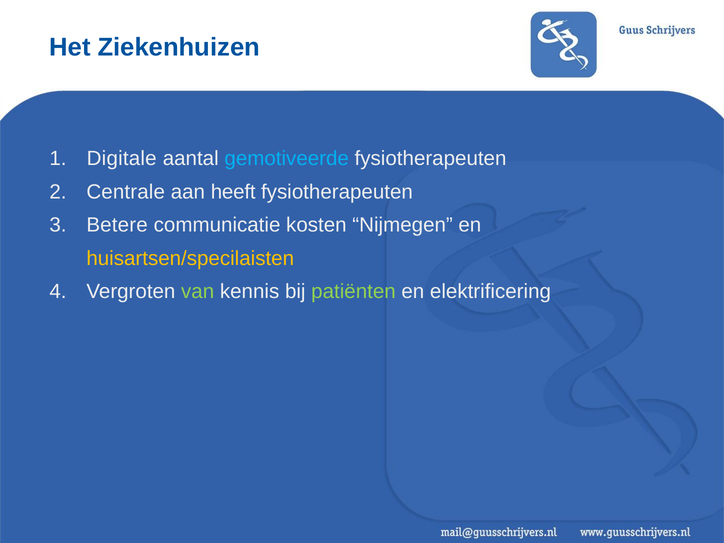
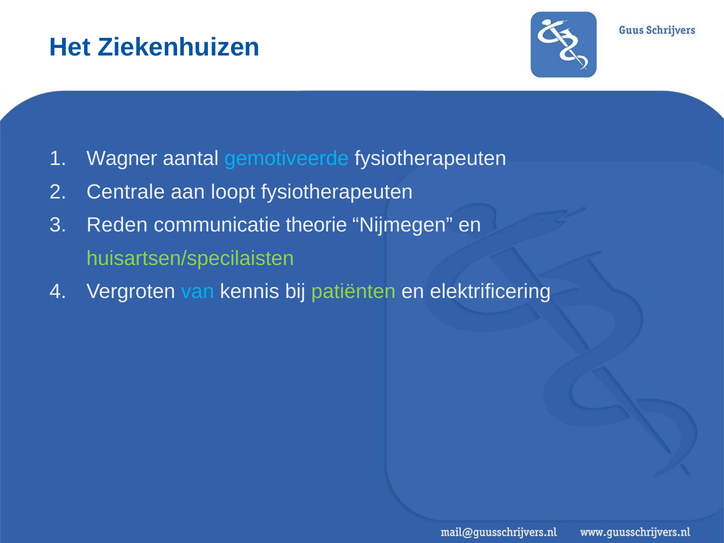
Digitale: Digitale -> Wagner
heeft: heeft -> loopt
Betere: Betere -> Reden
kosten: kosten -> theorie
huisartsen/specilaisten colour: yellow -> light green
van colour: light green -> light blue
